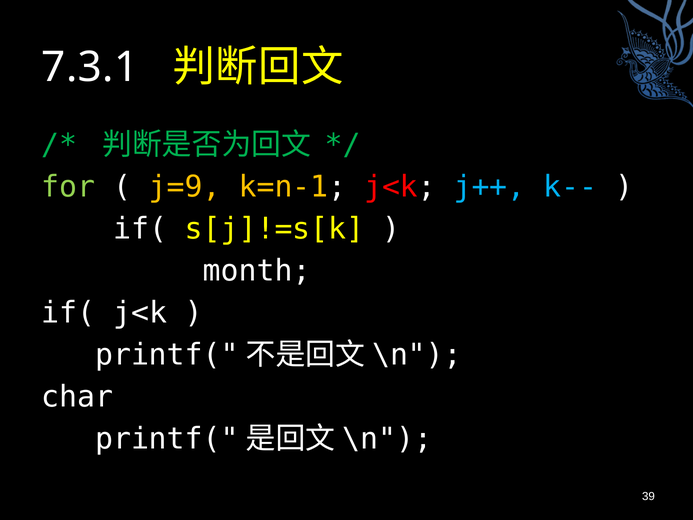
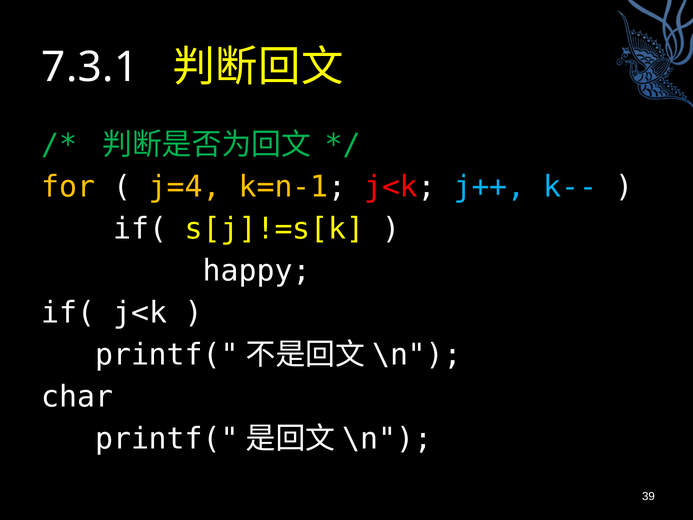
for colour: light green -> yellow
j=9: j=9 -> j=4
month: month -> happy
